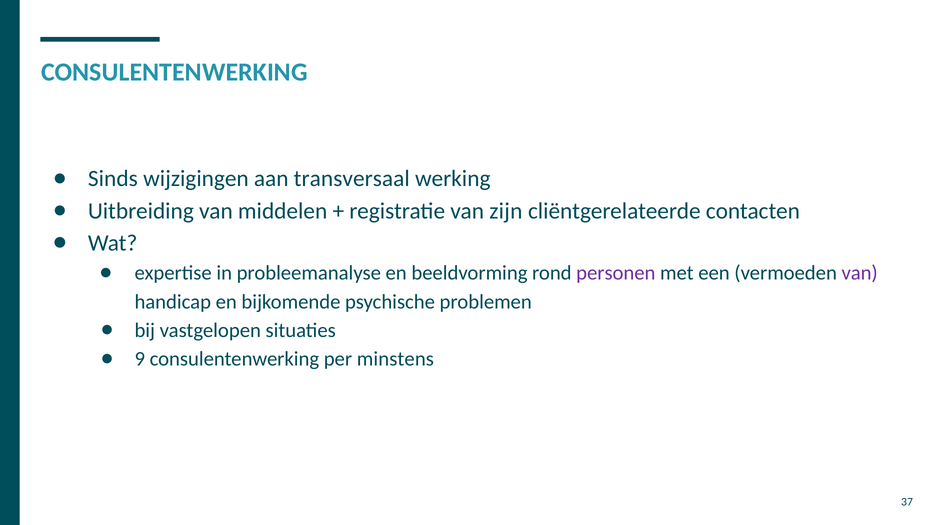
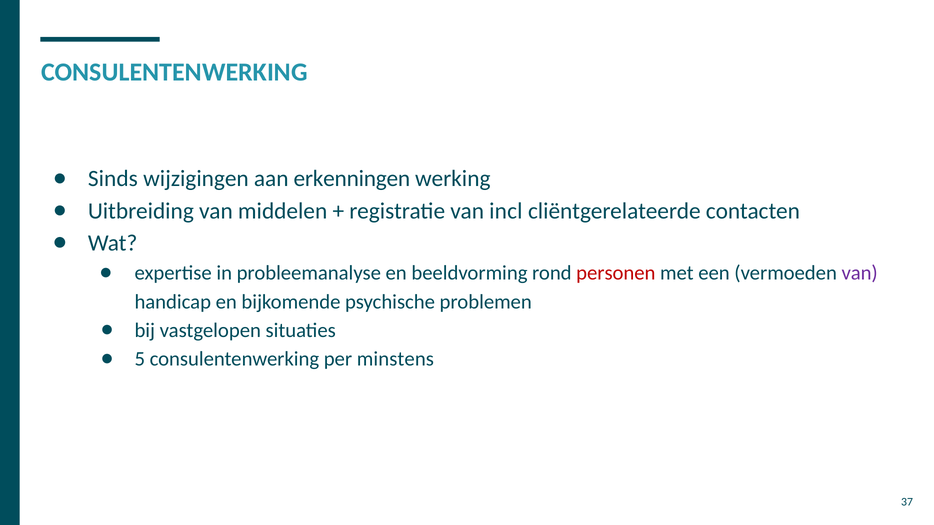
transversaal: transversaal -> erkenningen
zijn: zijn -> incl
personen colour: purple -> red
9: 9 -> 5
